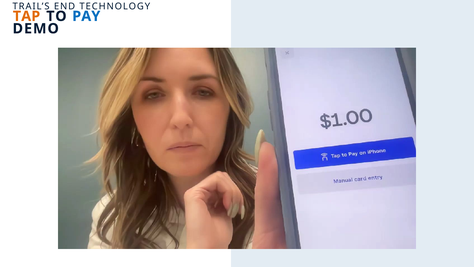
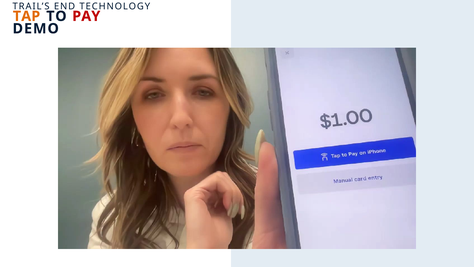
PAY colour: blue -> red
